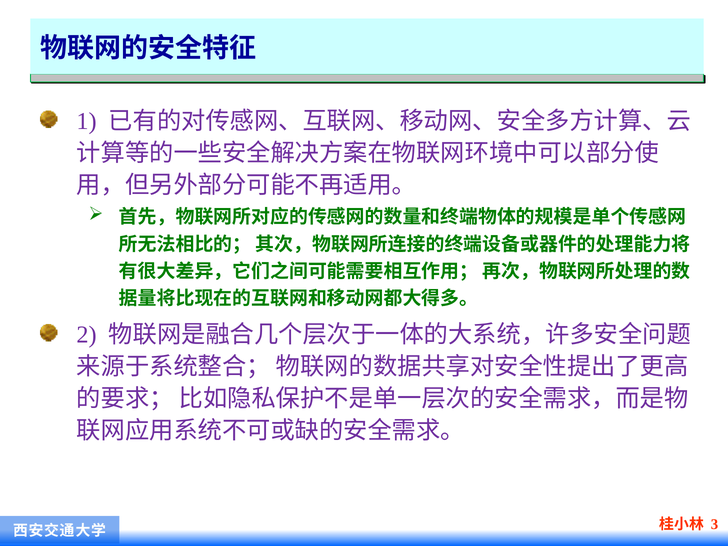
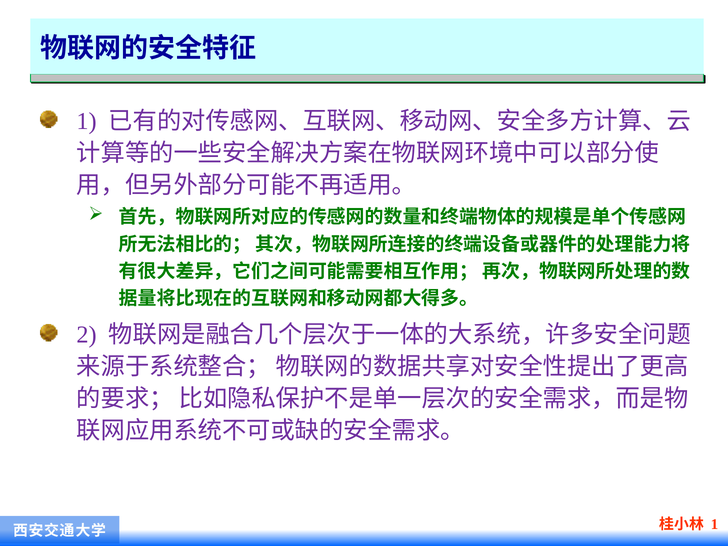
3 at (715, 524): 3 -> 1
